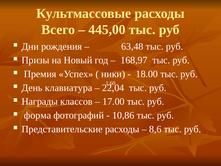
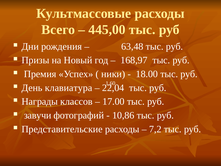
форма: форма -> завучи
8,6: 8,6 -> 7,2
